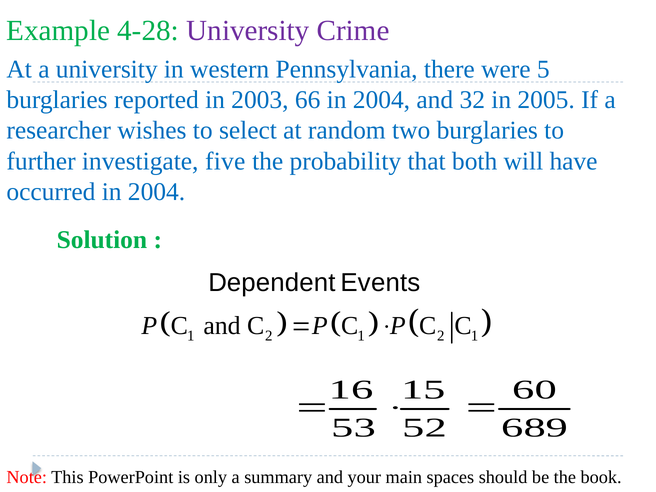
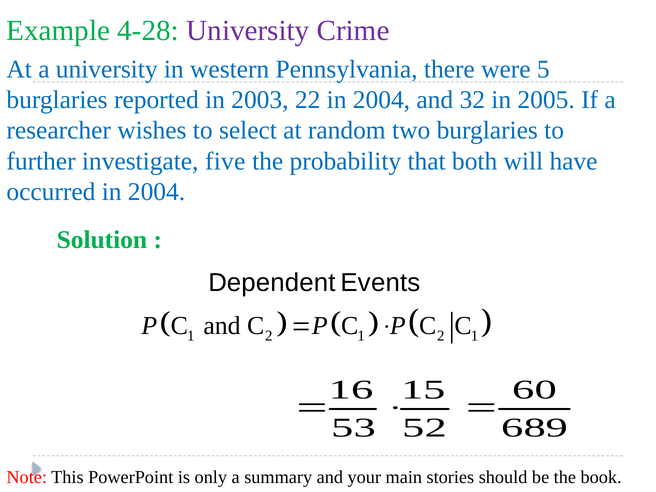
66: 66 -> 22
spaces: spaces -> stories
